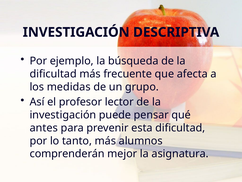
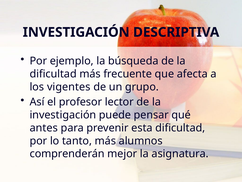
medidas: medidas -> vigentes
